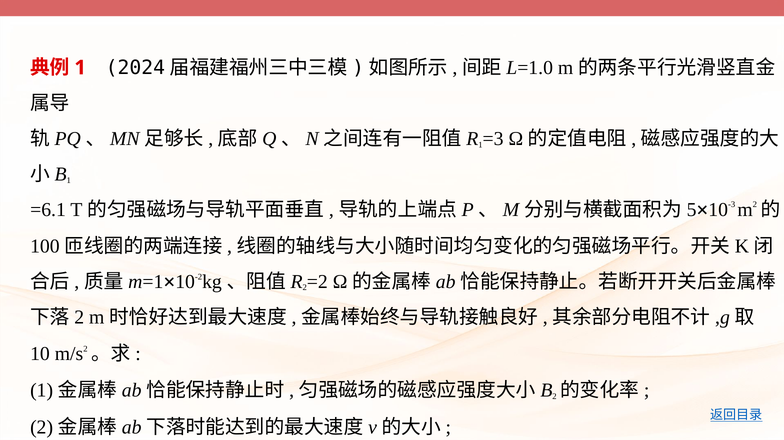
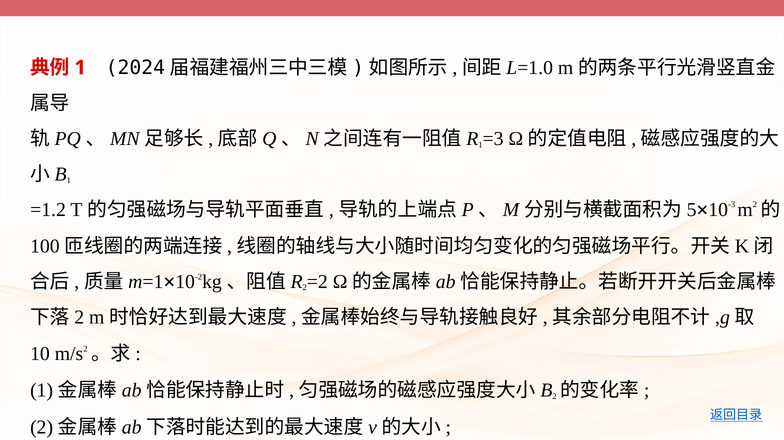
=6.1: =6.1 -> =1.2
